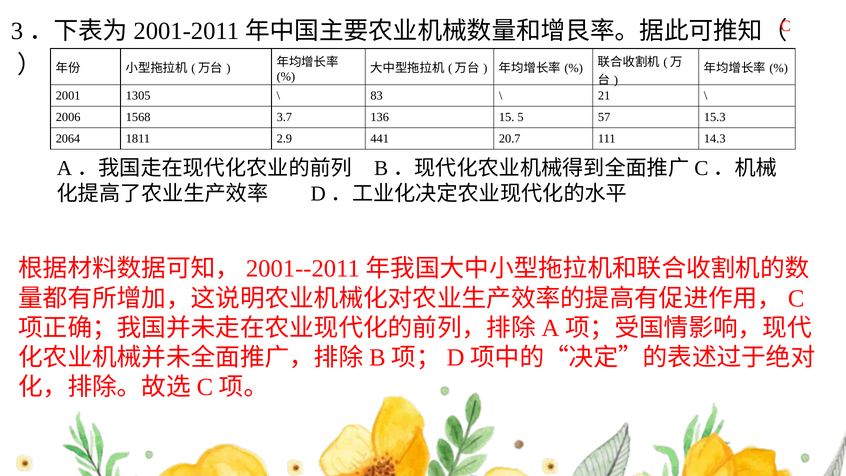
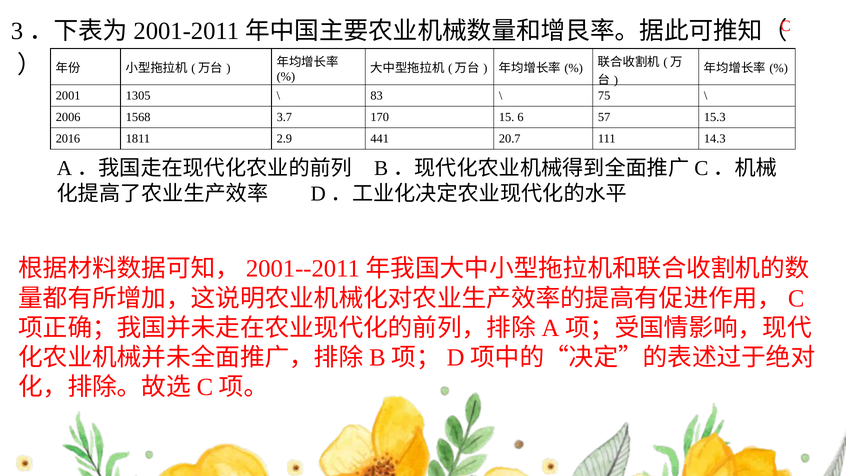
21: 21 -> 75
136: 136 -> 170
5: 5 -> 6
2064: 2064 -> 2016
